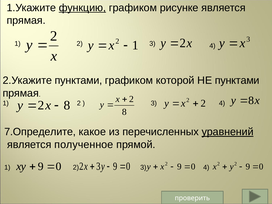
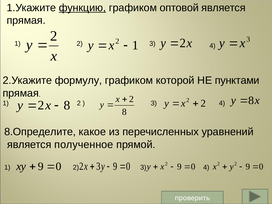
рисунке: рисунке -> оптовой
2.Укажите пунктами: пунктами -> формулу
7.Определите: 7.Определите -> 8.Определите
уравнений underline: present -> none
